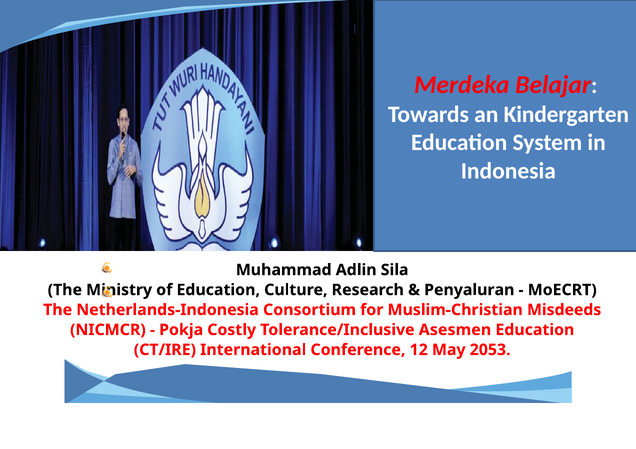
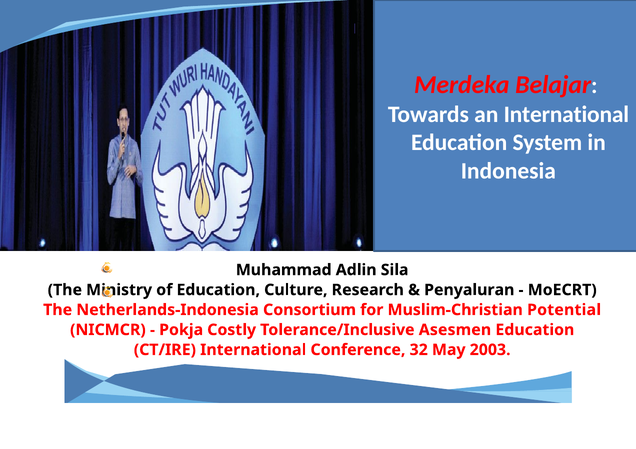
an Kindergarten: Kindergarten -> International
Misdeeds: Misdeeds -> Potential
12: 12 -> 32
2053: 2053 -> 2003
